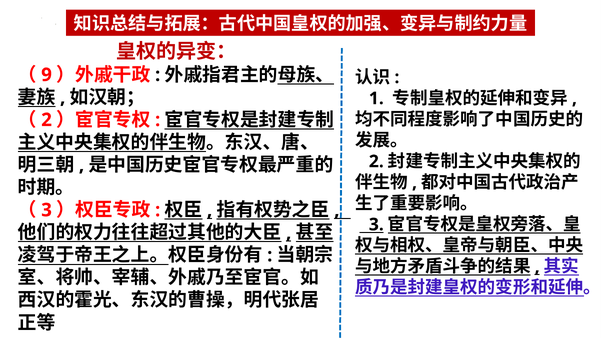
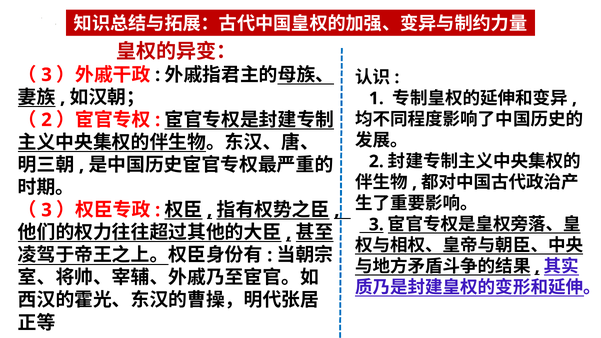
9 at (47, 75): 9 -> 3
